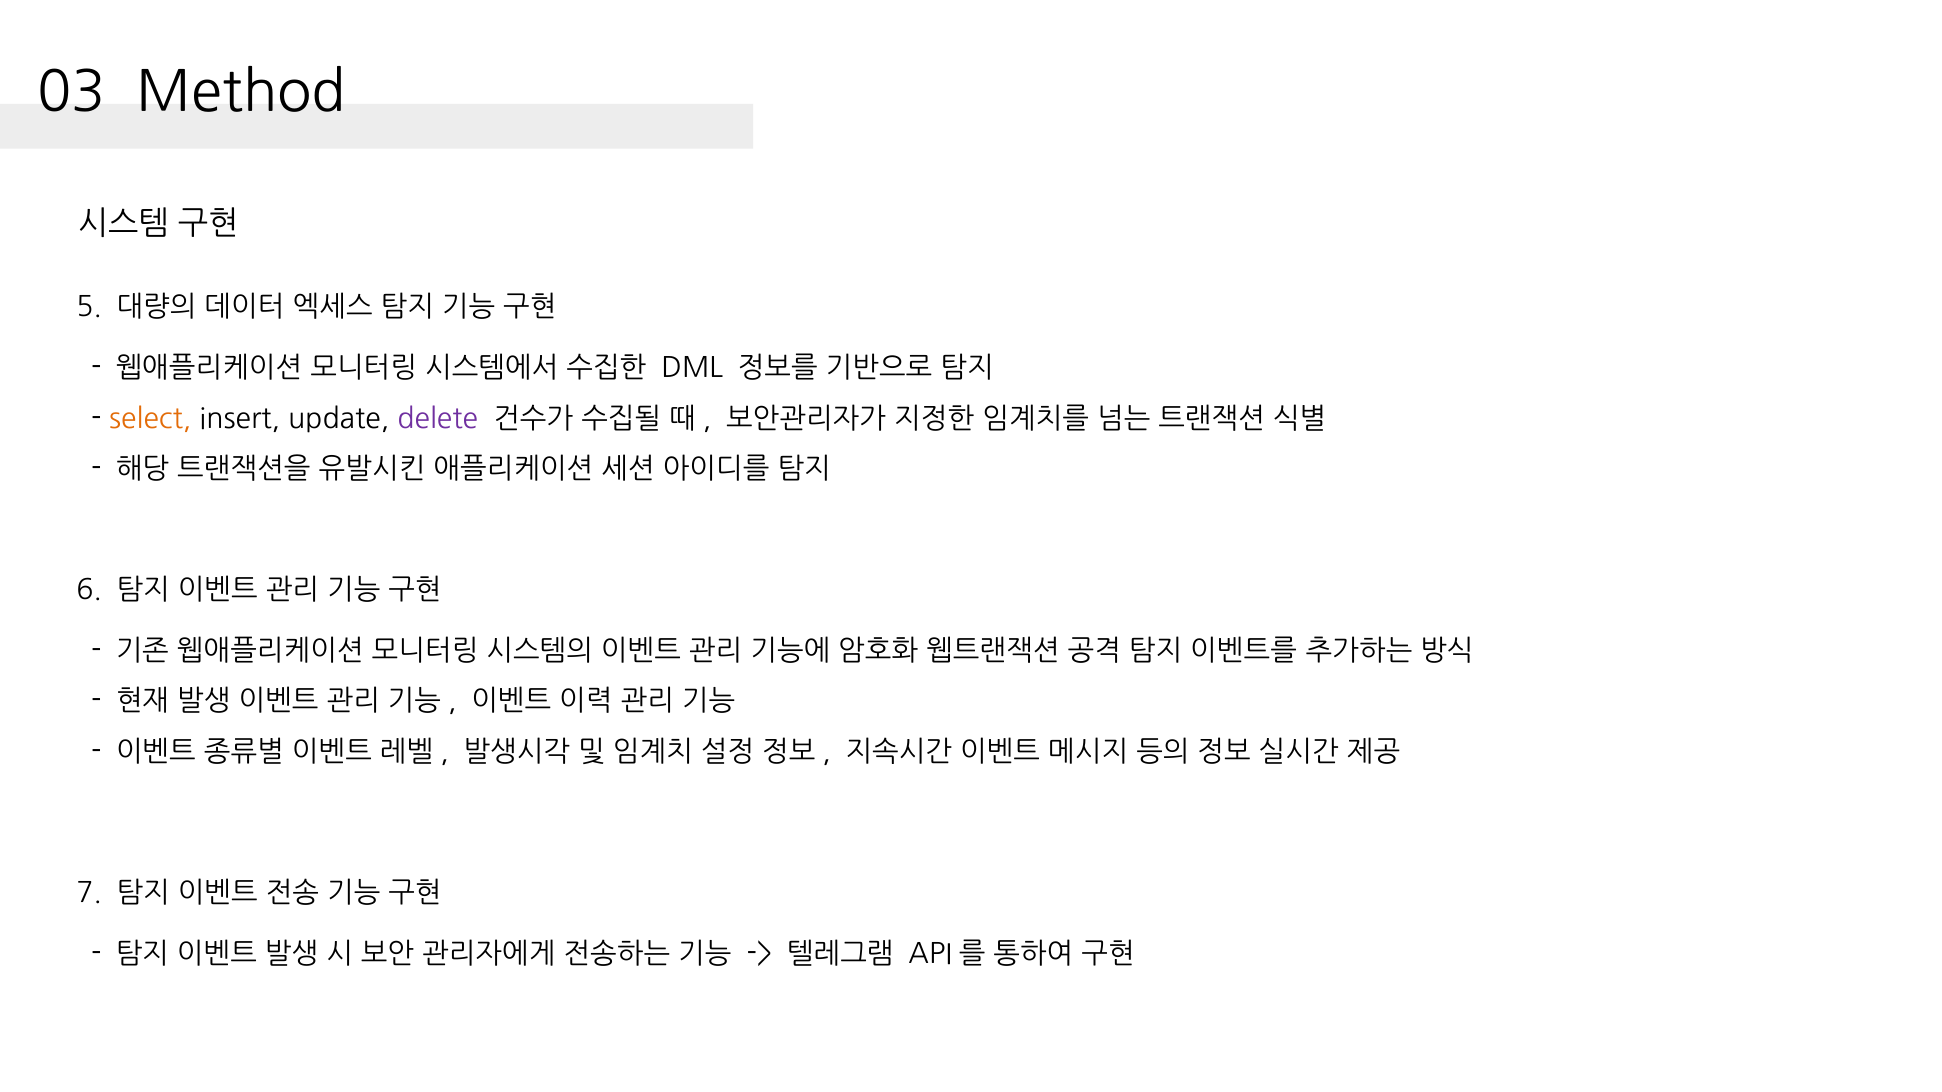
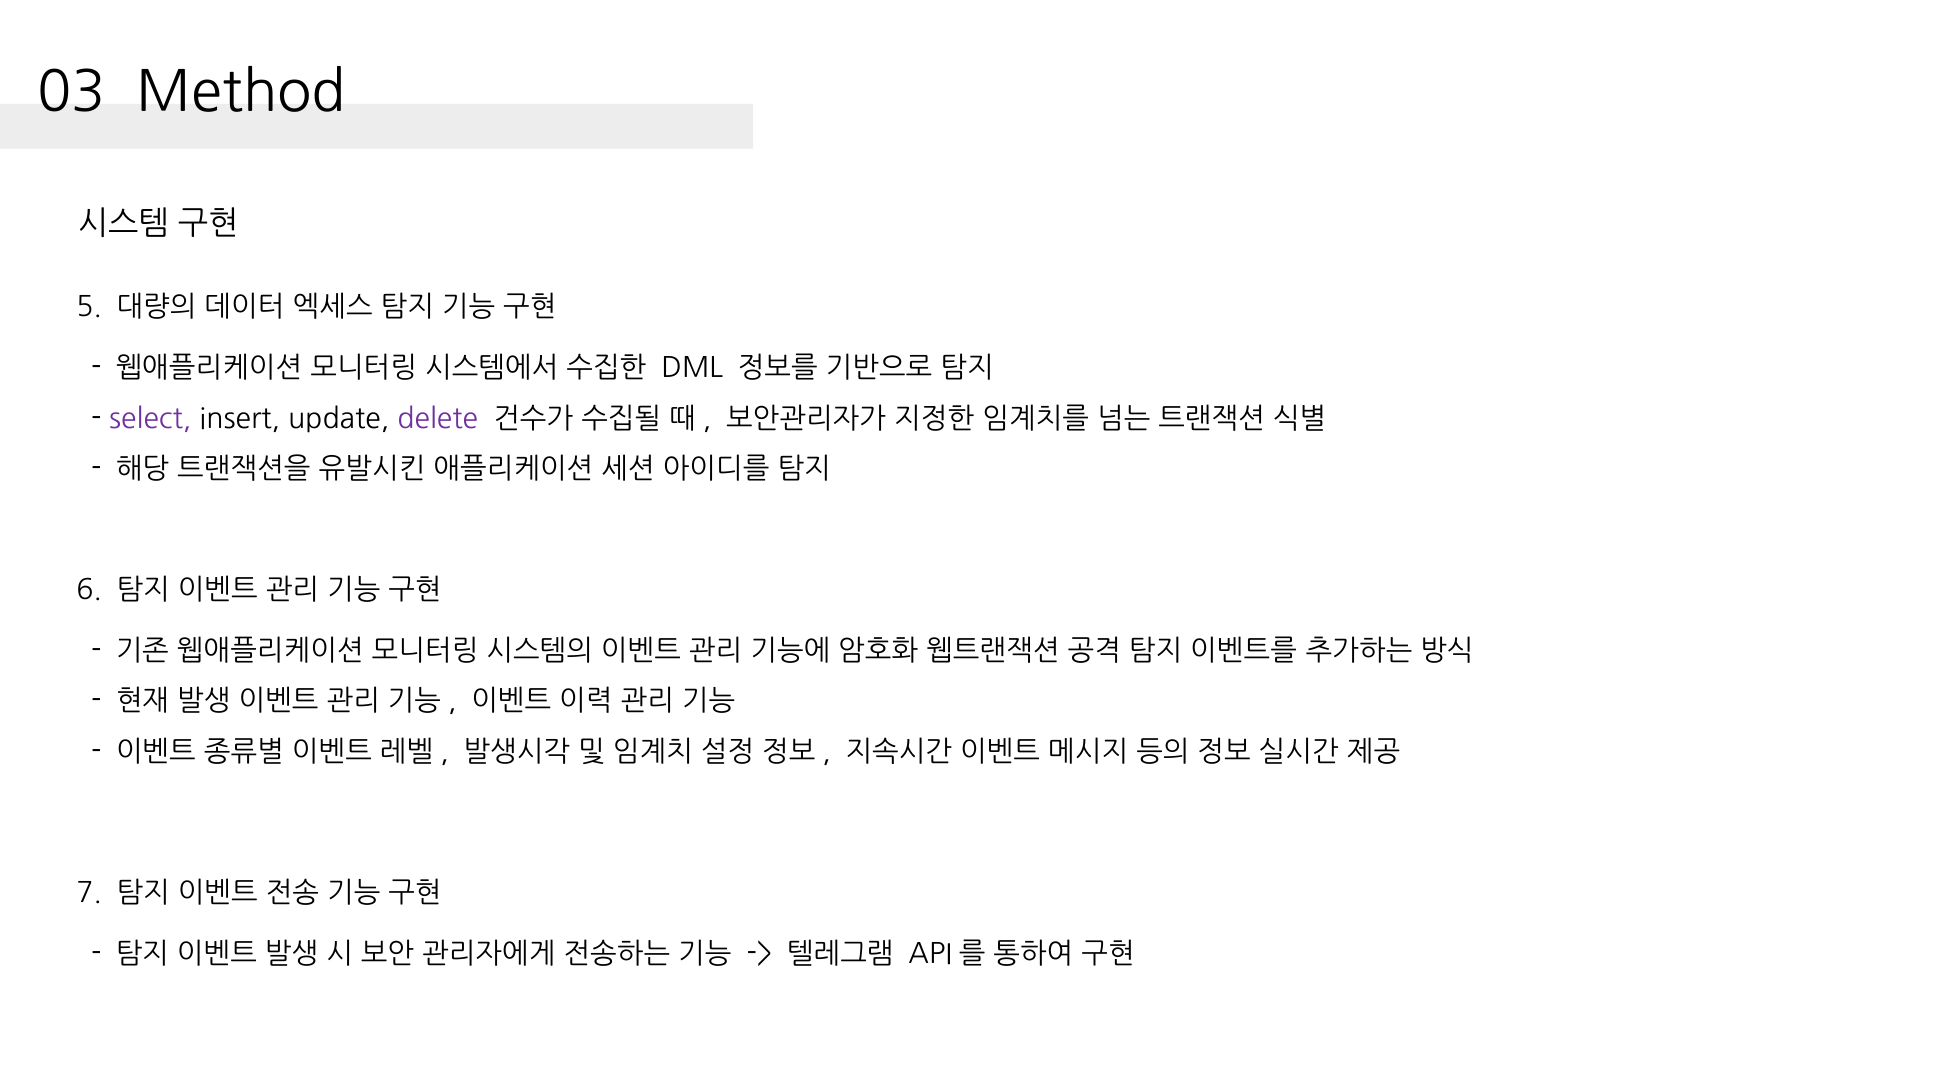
select colour: orange -> purple
